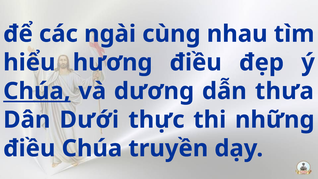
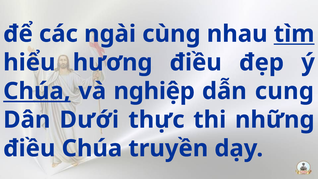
tìm underline: none -> present
dương: dương -> nghiệp
thưa: thưa -> cung
